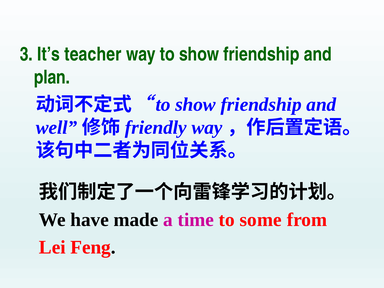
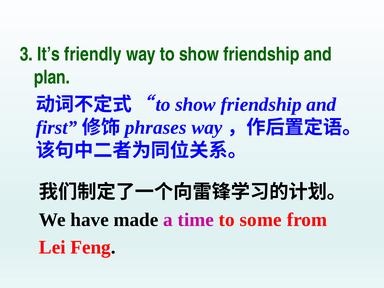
teacher: teacher -> friendly
well: well -> first
friendly: friendly -> phrases
